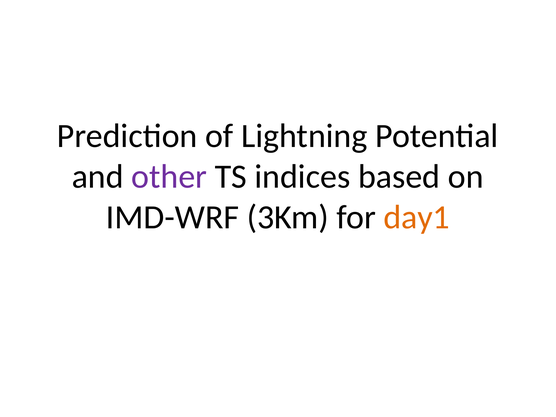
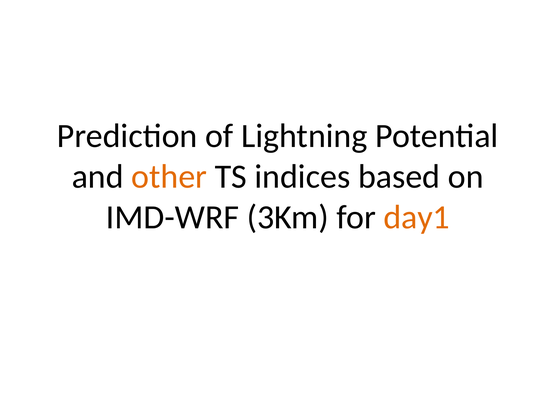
other colour: purple -> orange
